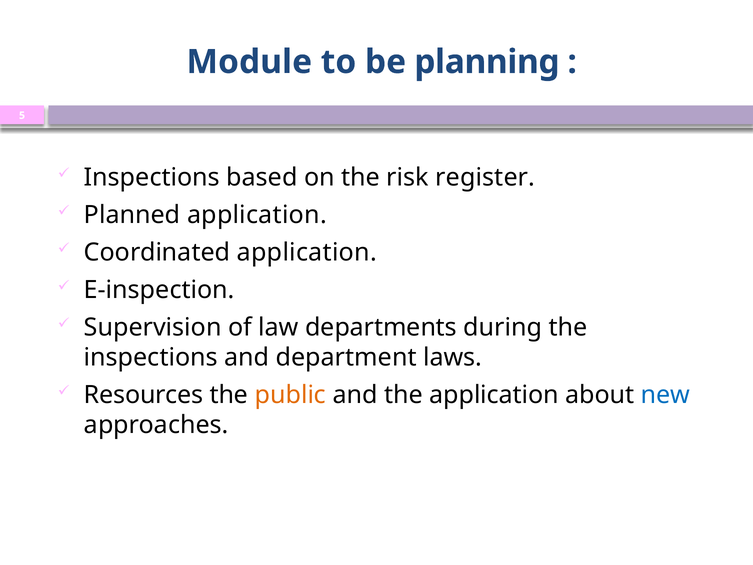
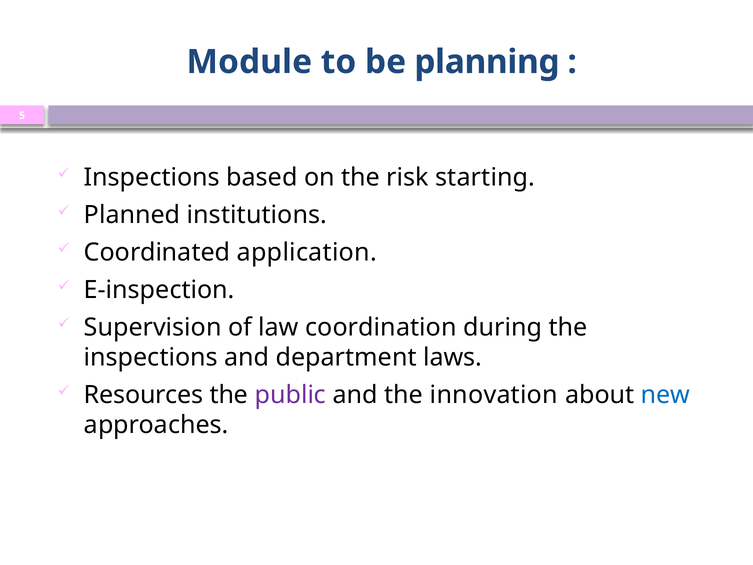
register: register -> starting
Planned application: application -> institutions
departments: departments -> coordination
public colour: orange -> purple
the application: application -> innovation
